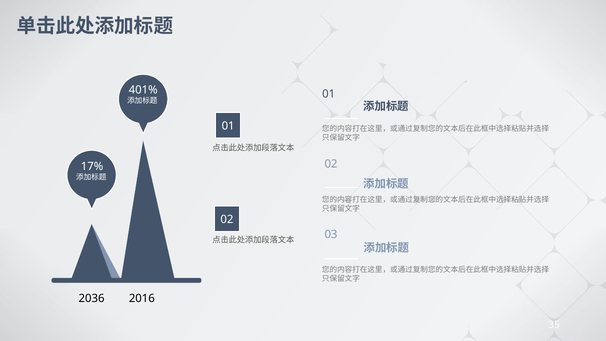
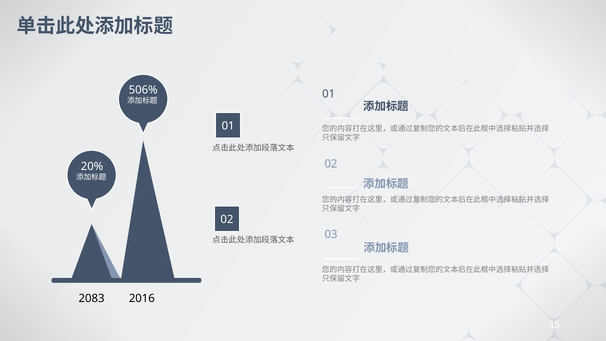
401%: 401% -> 506%
17%: 17% -> 20%
2036: 2036 -> 2083
